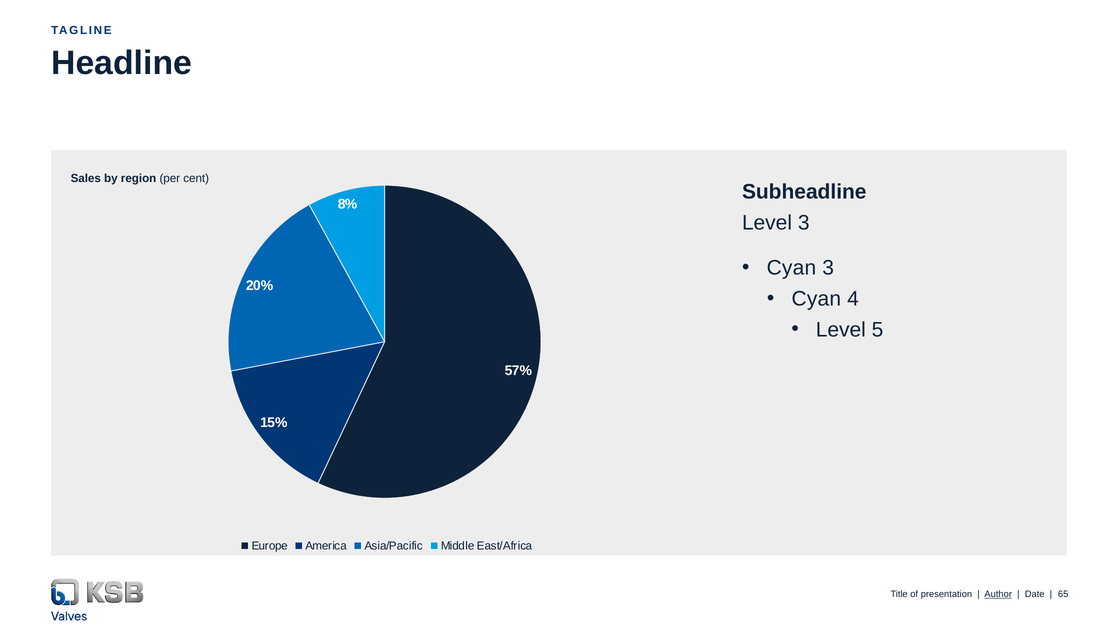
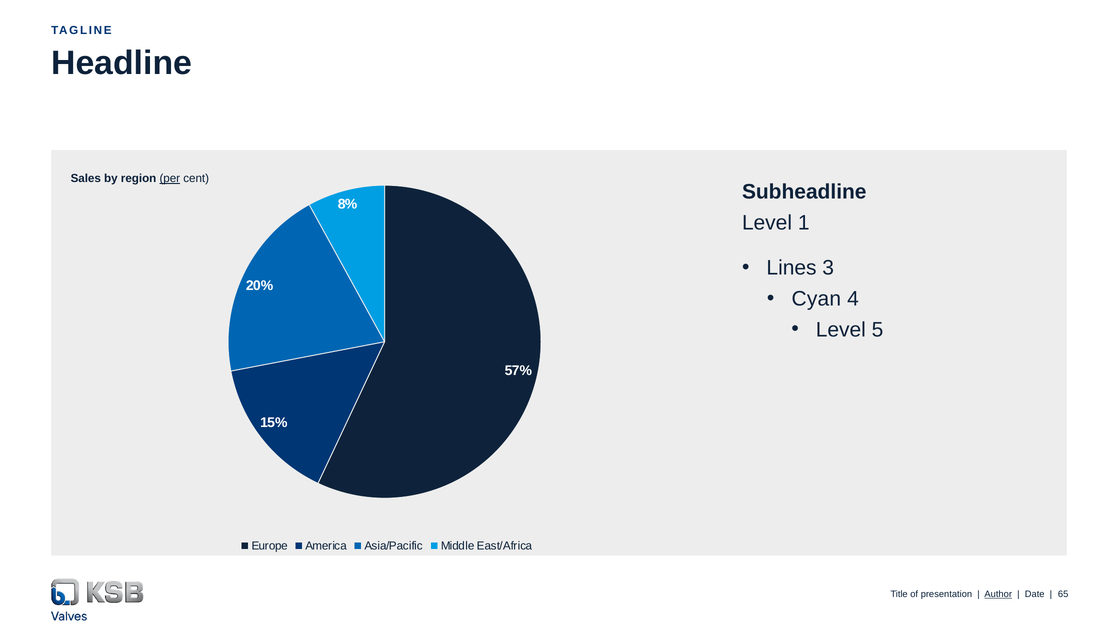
per underline: none -> present
Level 3: 3 -> 1
Cyan at (791, 268): Cyan -> Lines
